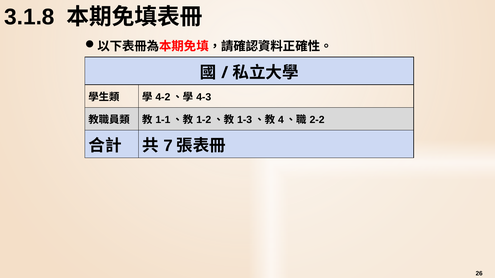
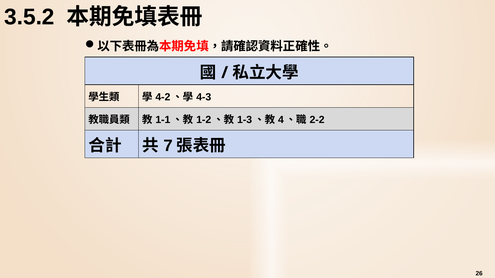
3.1.8: 3.1.8 -> 3.5.2
